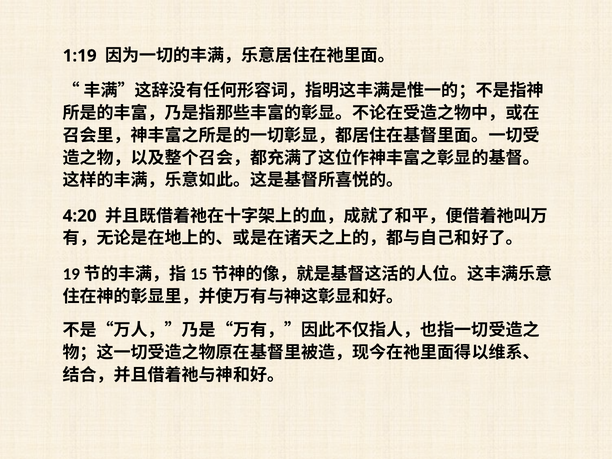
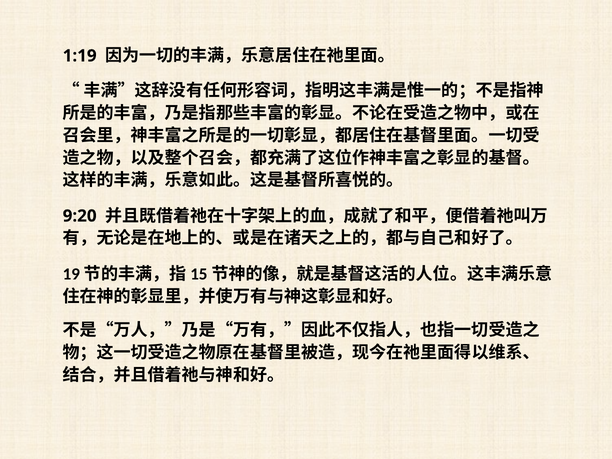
4:20: 4:20 -> 9:20
